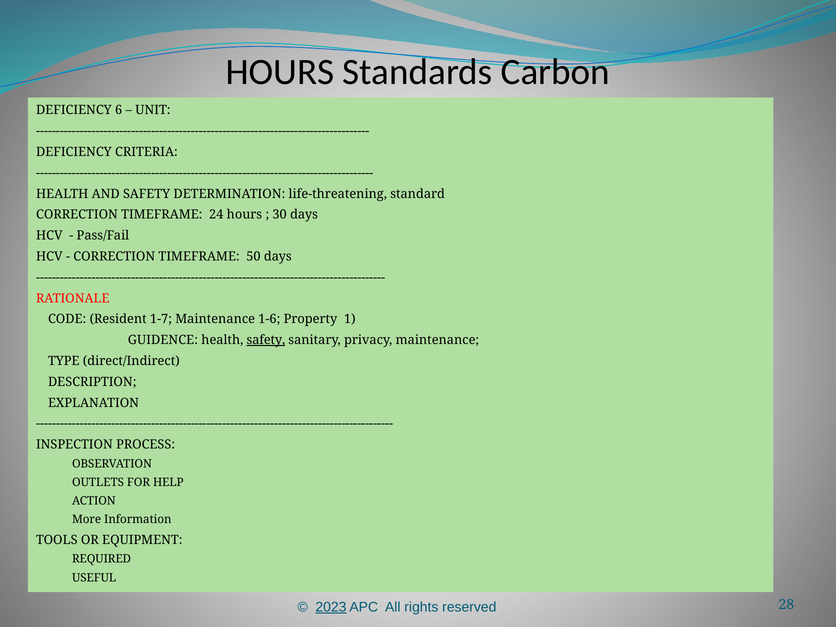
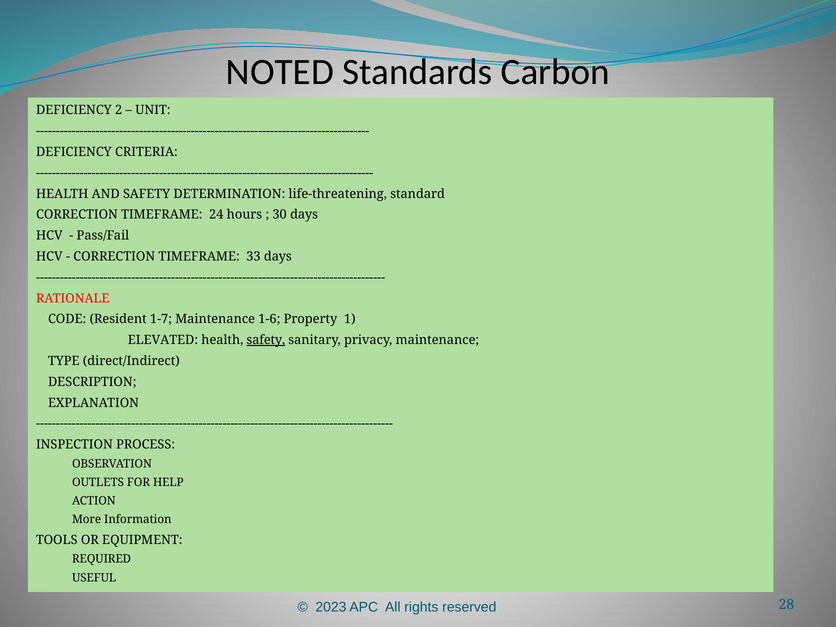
HOURS at (280, 72): HOURS -> NOTED
6: 6 -> 2
50: 50 -> 33
GUIDENCE: GUIDENCE -> ELEVATED
2023 underline: present -> none
